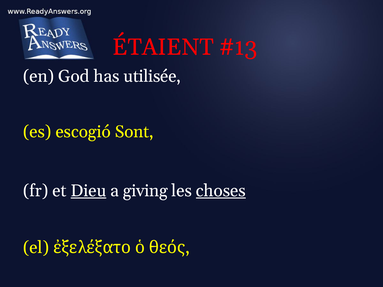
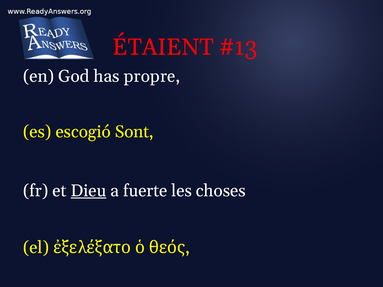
utilisée: utilisée -> propre
giving: giving -> fuerte
choses underline: present -> none
